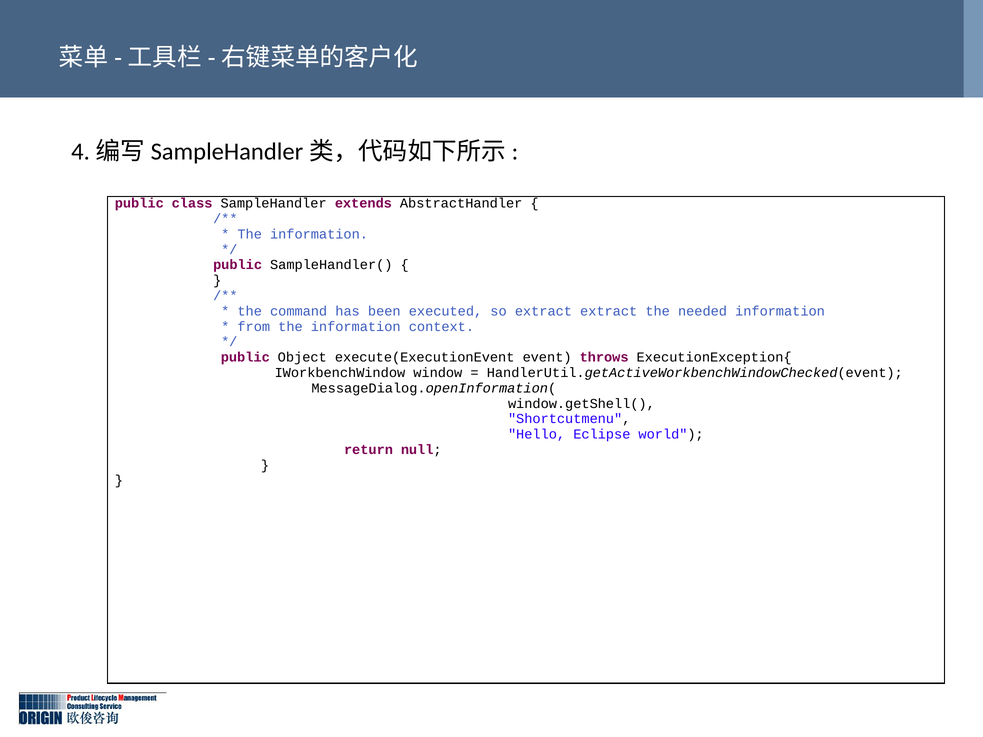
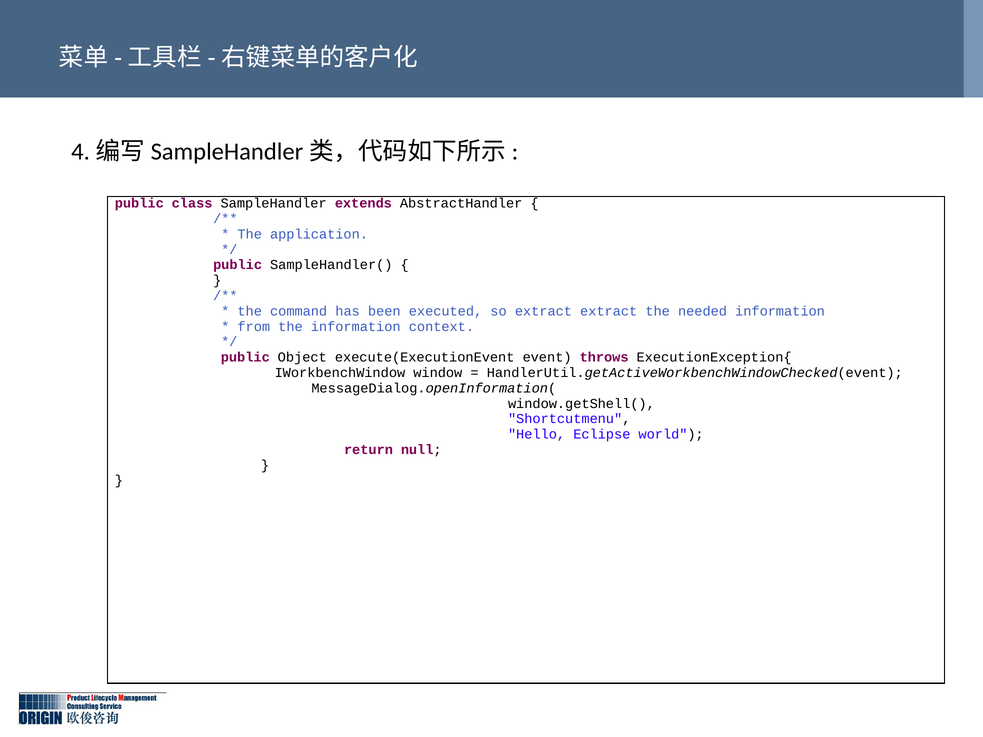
information at (319, 234): information -> application
